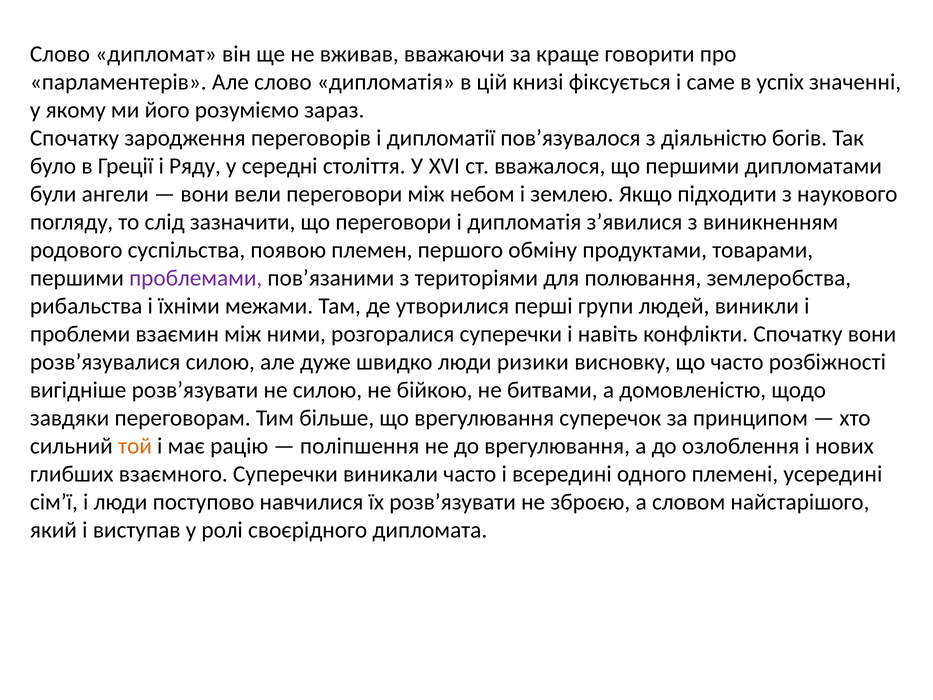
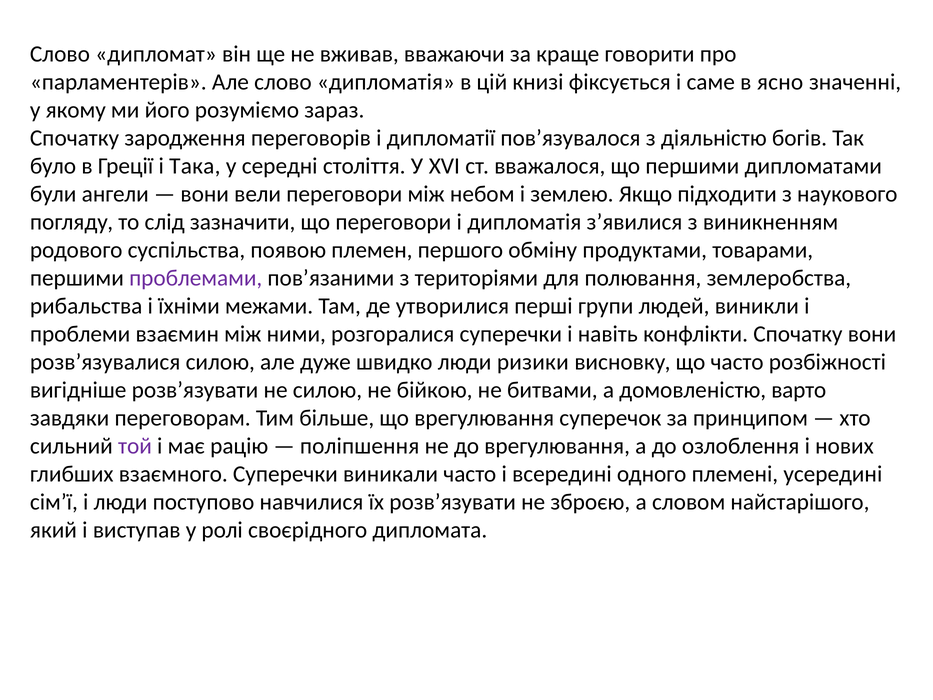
успіх: успіх -> ясно
Ряду: Ряду -> Така
щодо: щодо -> варто
той colour: orange -> purple
